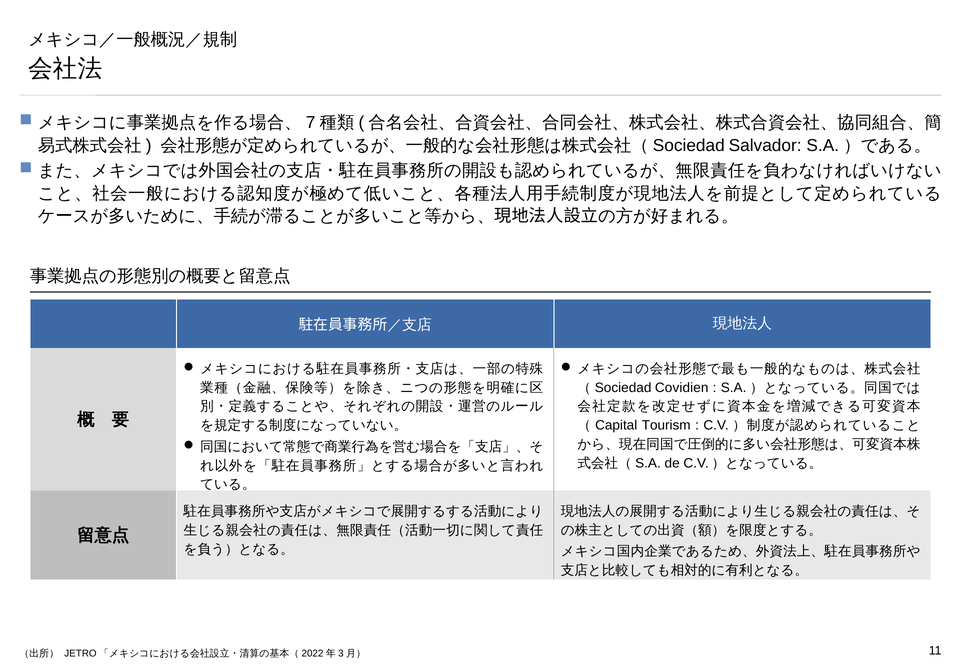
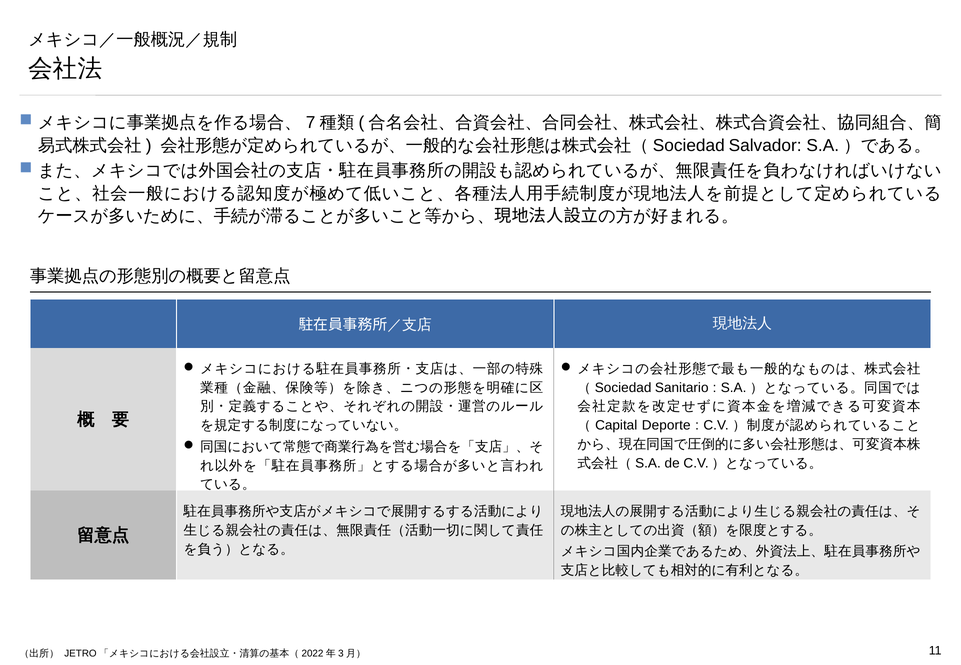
Covidien: Covidien -> Sanitario
Tourism: Tourism -> Deporte
